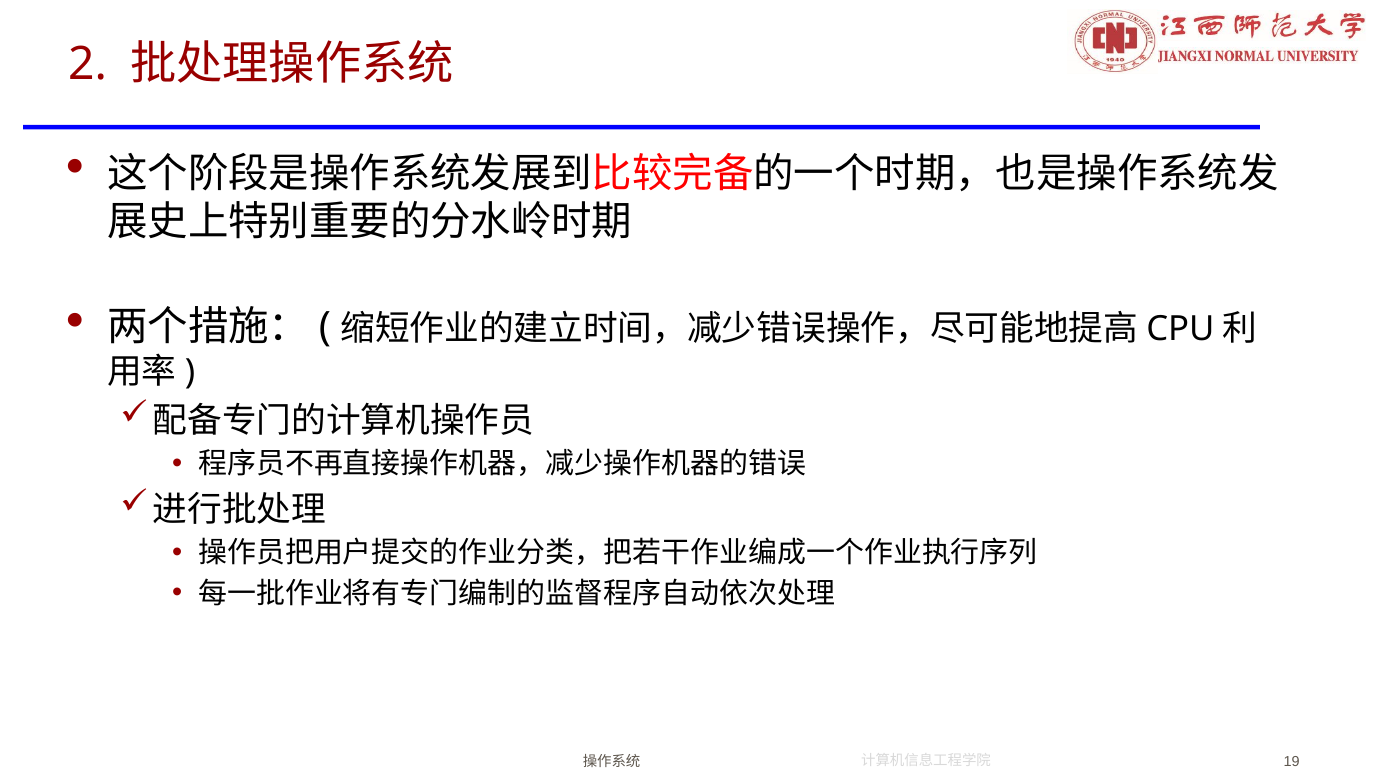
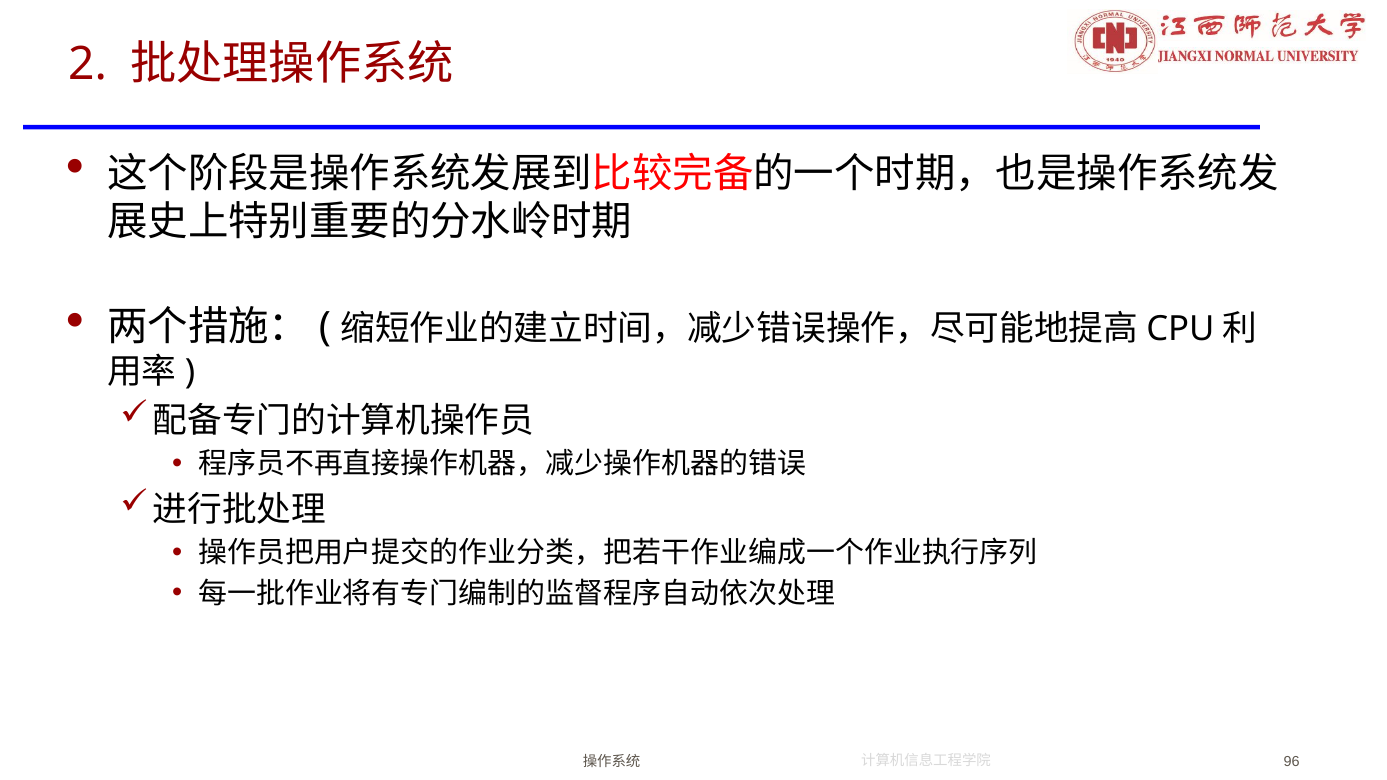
19: 19 -> 96
